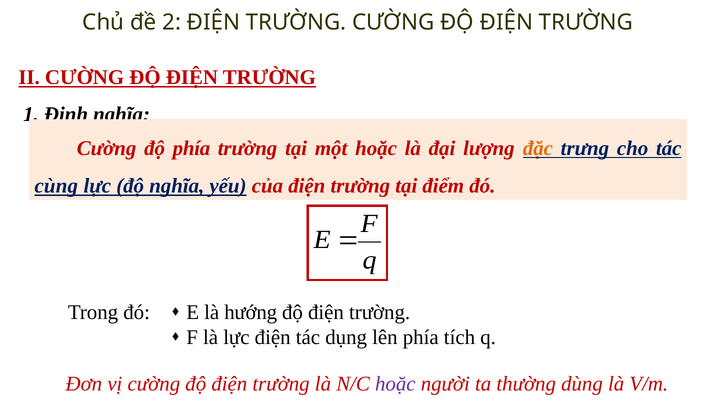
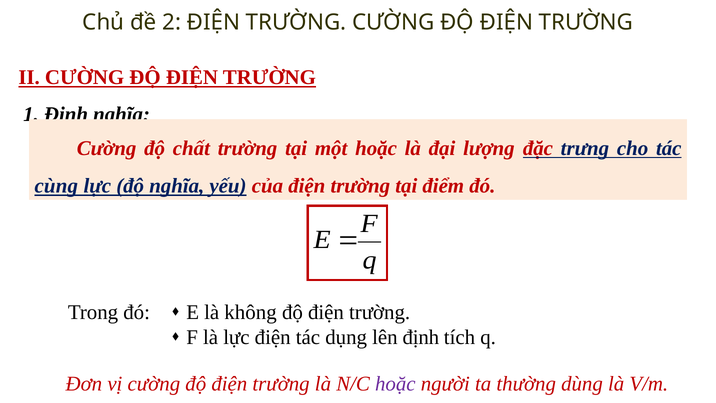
độ phía: phía -> chất
đặc colour: orange -> red
hướng: hướng -> không
lên phía: phía -> định
